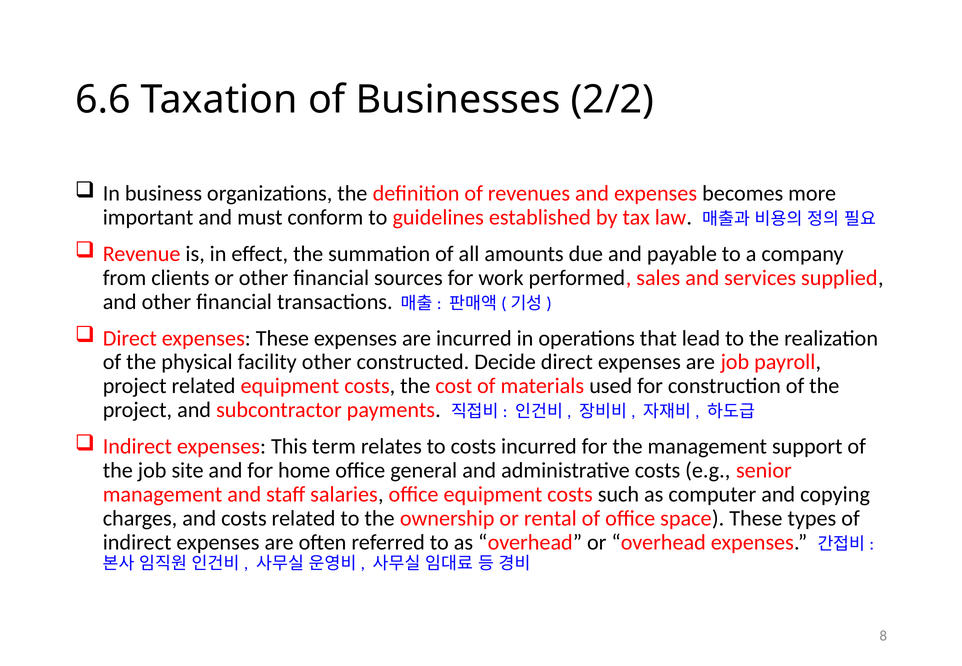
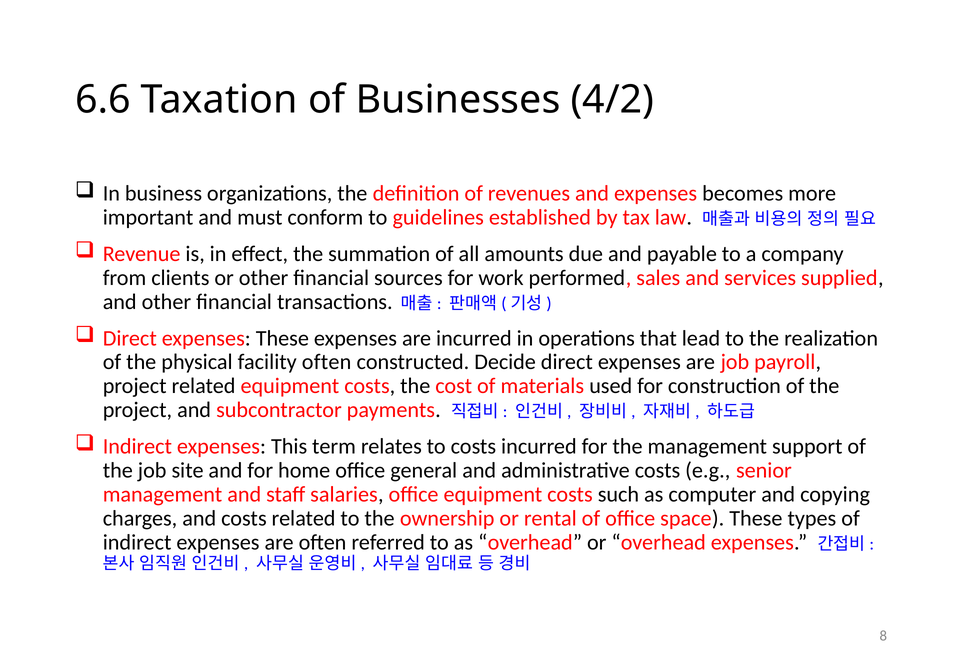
2/2: 2/2 -> 4/2
facility other: other -> often
